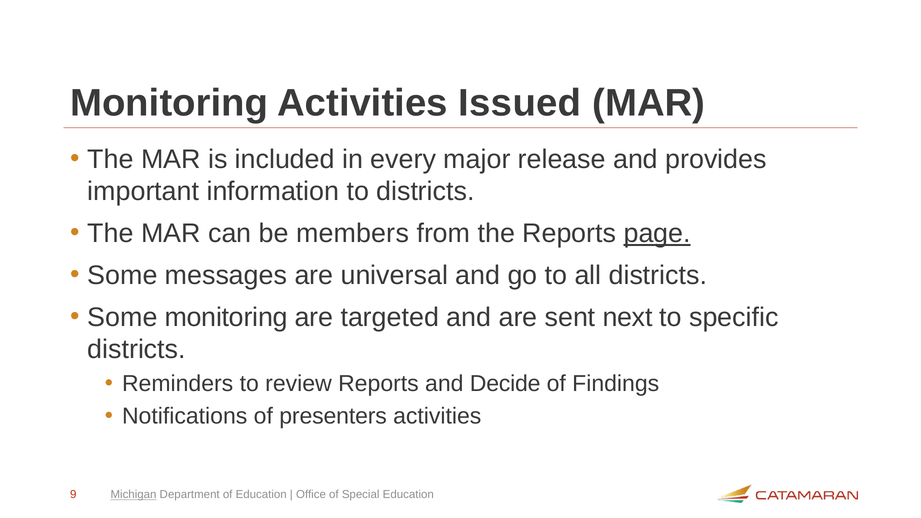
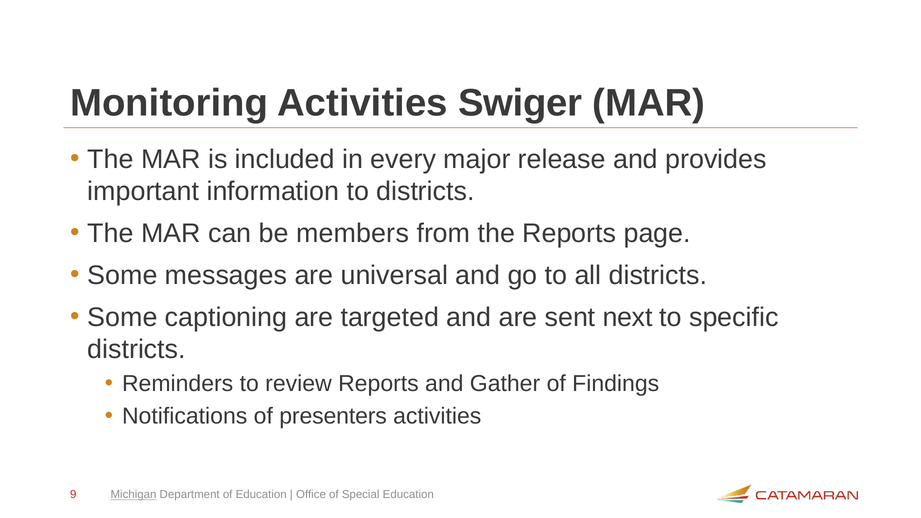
Issued: Issued -> Swiger
page underline: present -> none
Some monitoring: monitoring -> captioning
Decide: Decide -> Gather
